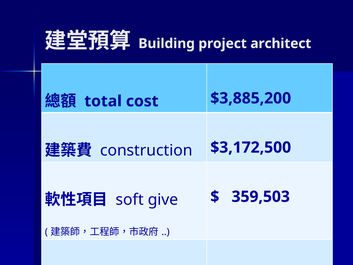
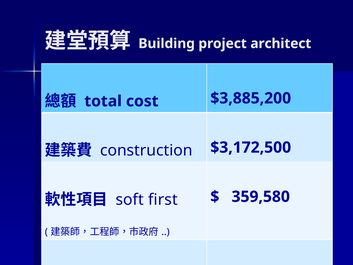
give: give -> first
359,503: 359,503 -> 359,580
